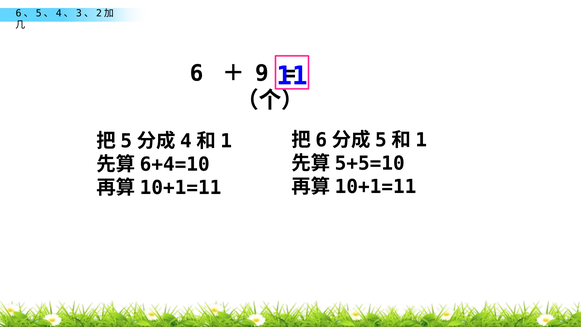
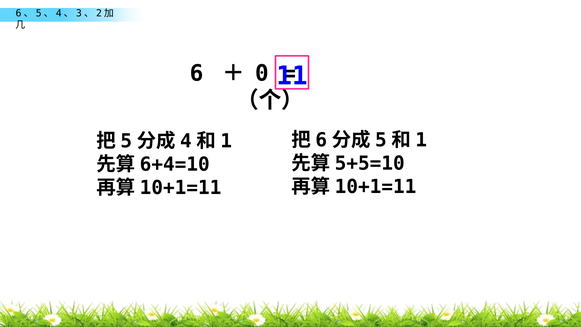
9: 9 -> 0
